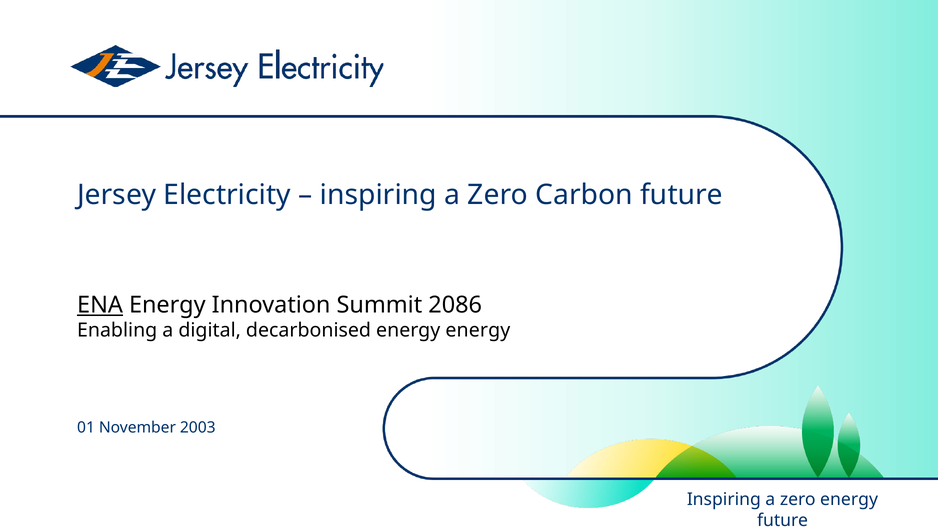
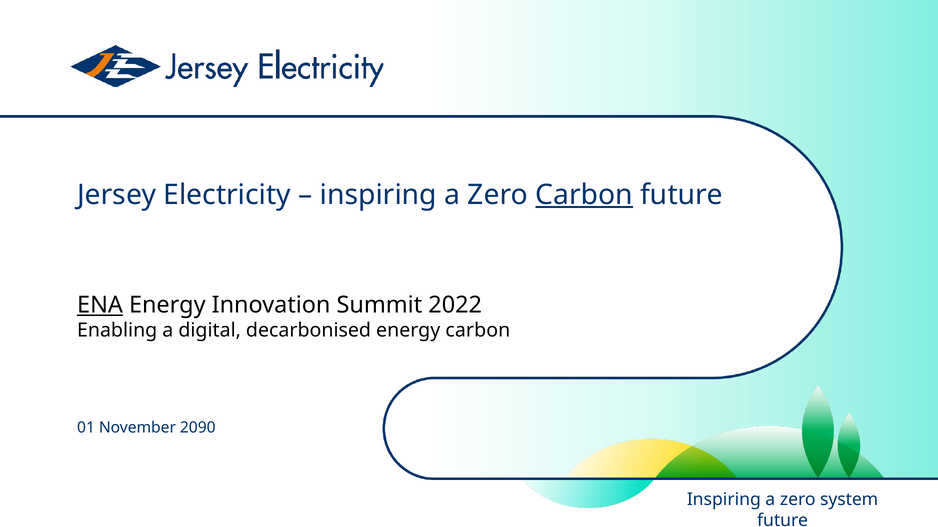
Carbon at (584, 195) underline: none -> present
2086: 2086 -> 2022
energy energy: energy -> carbon
2003: 2003 -> 2090
zero energy: energy -> system
